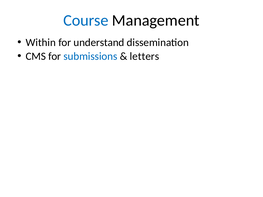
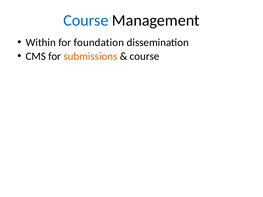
understand: understand -> foundation
submissions colour: blue -> orange
letters at (144, 56): letters -> course
